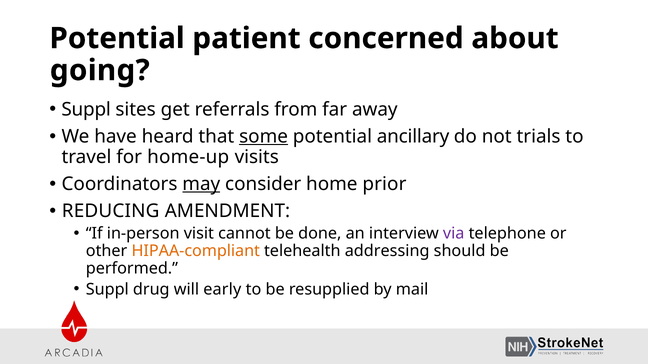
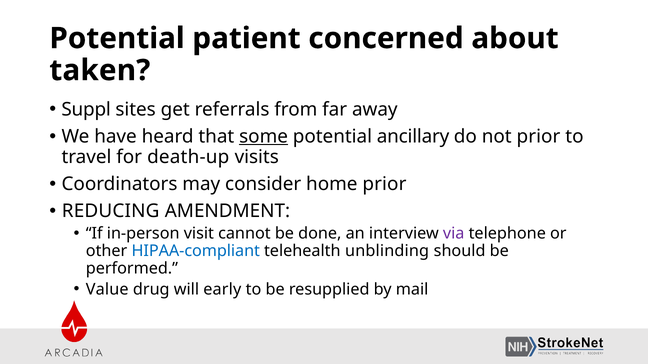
going: going -> taken
not trials: trials -> prior
home-up: home-up -> death-up
may underline: present -> none
HIPAA-compliant colour: orange -> blue
addressing: addressing -> unblinding
Suppl at (107, 290): Suppl -> Value
